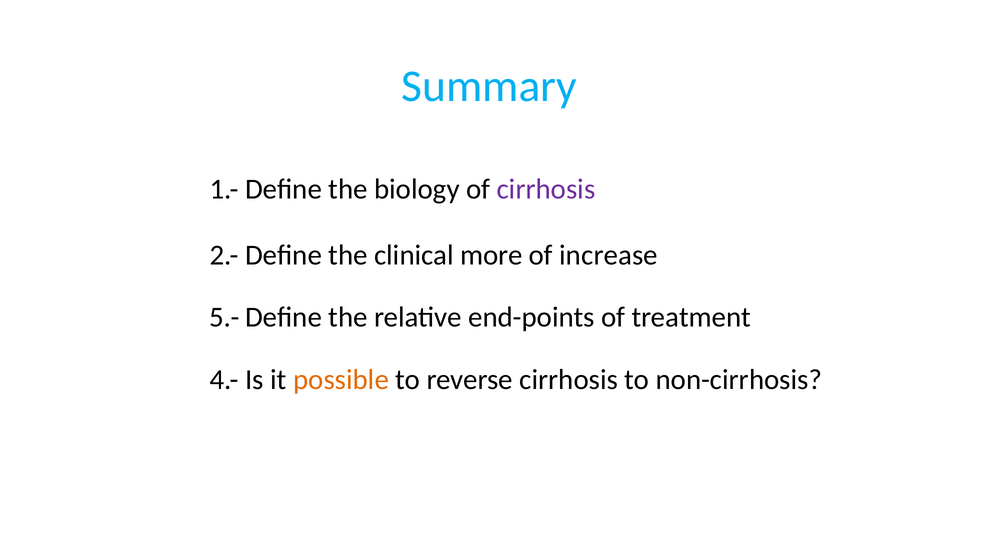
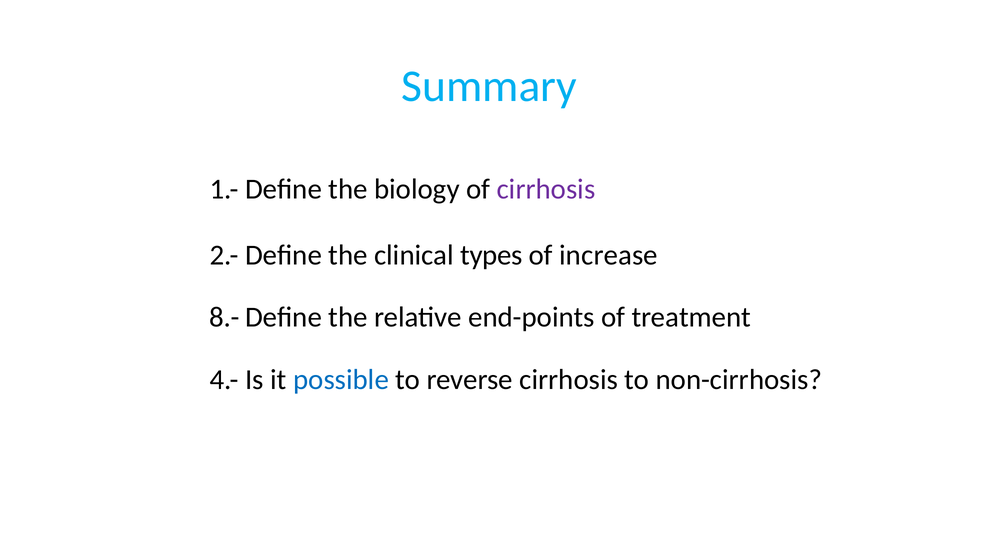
more: more -> types
5.-: 5.- -> 8.-
possible colour: orange -> blue
